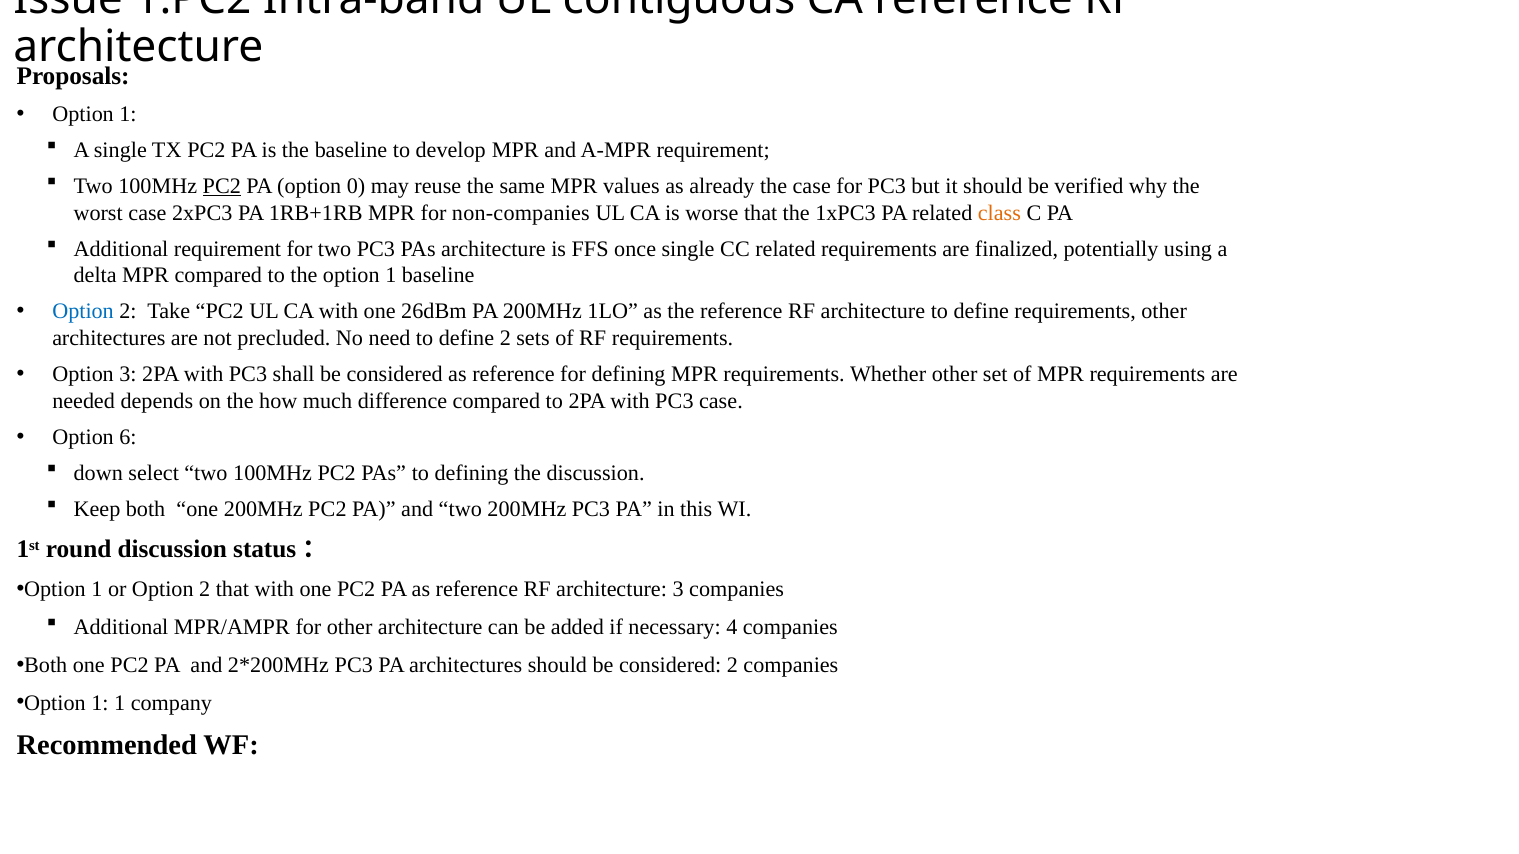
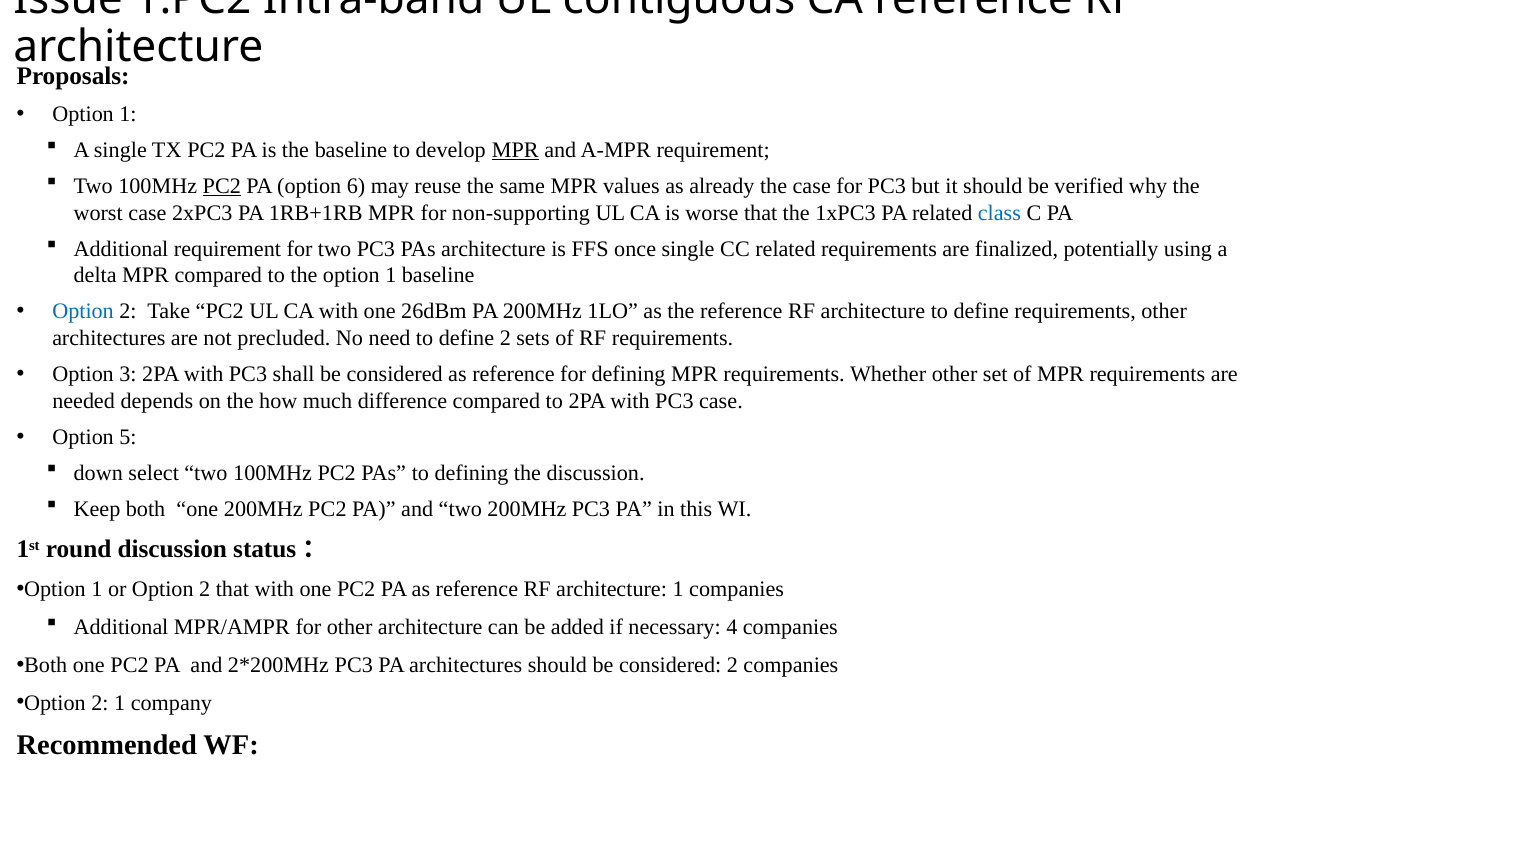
MPR at (515, 150) underline: none -> present
0: 0 -> 6
non-companies: non-companies -> non-supporting
class colour: orange -> blue
6: 6 -> 5
architecture 3: 3 -> 1
1 at (100, 703): 1 -> 2
